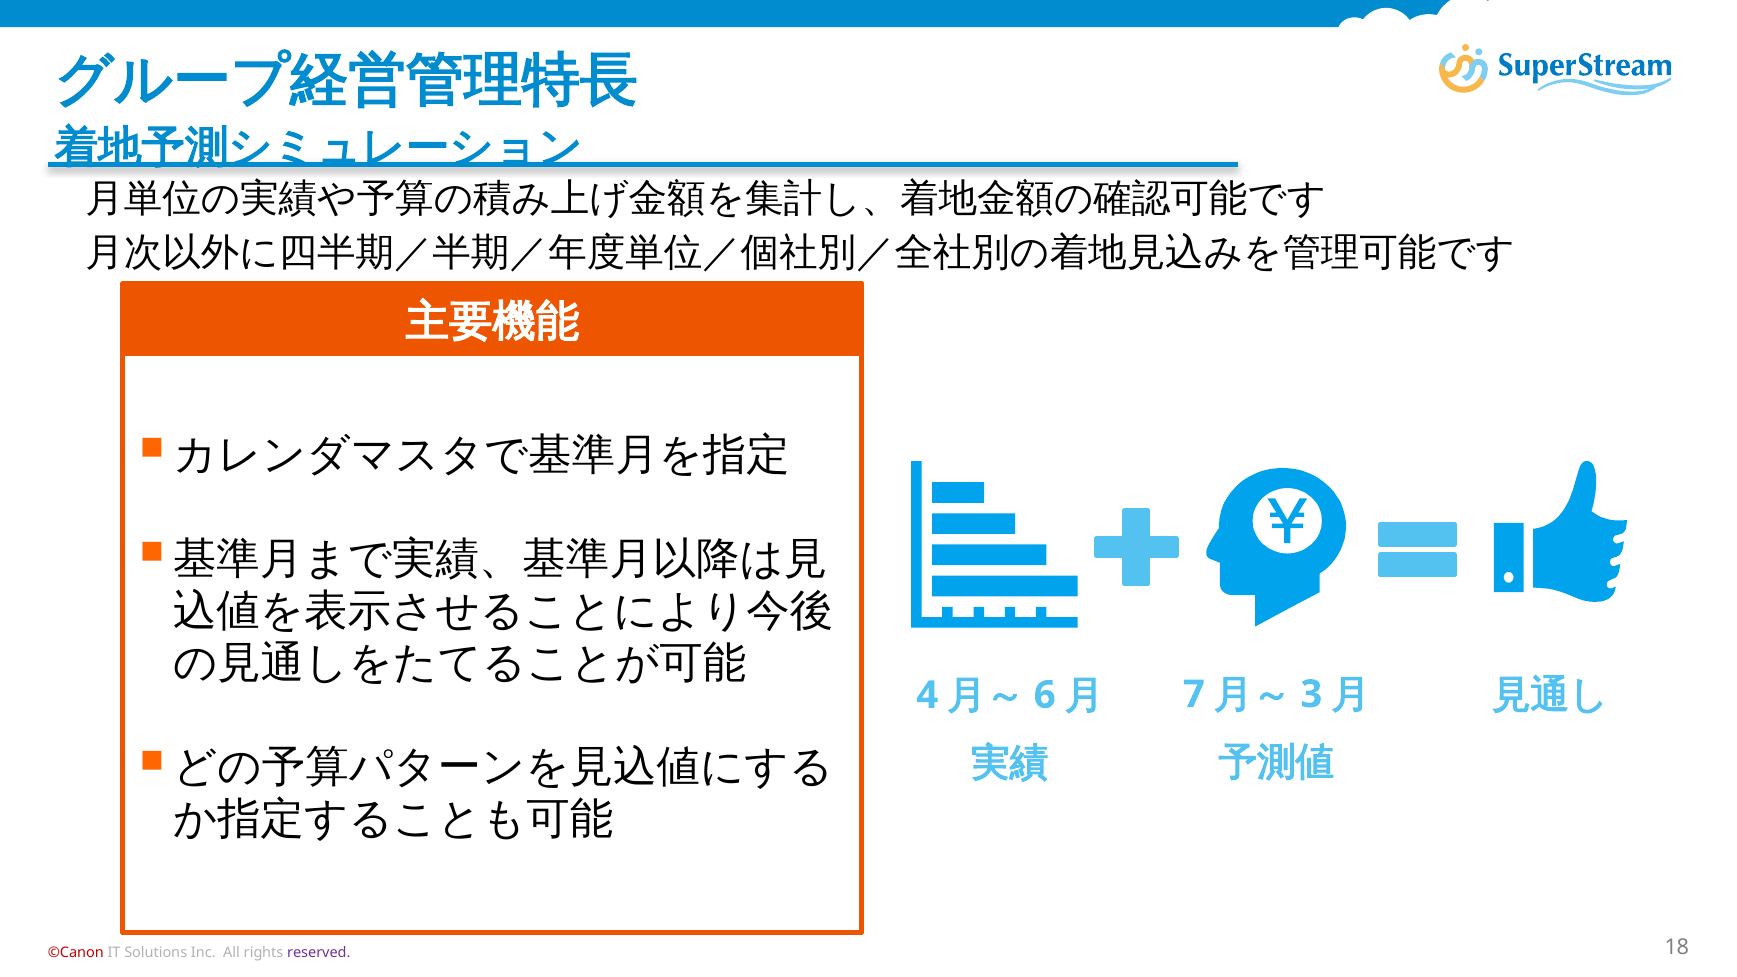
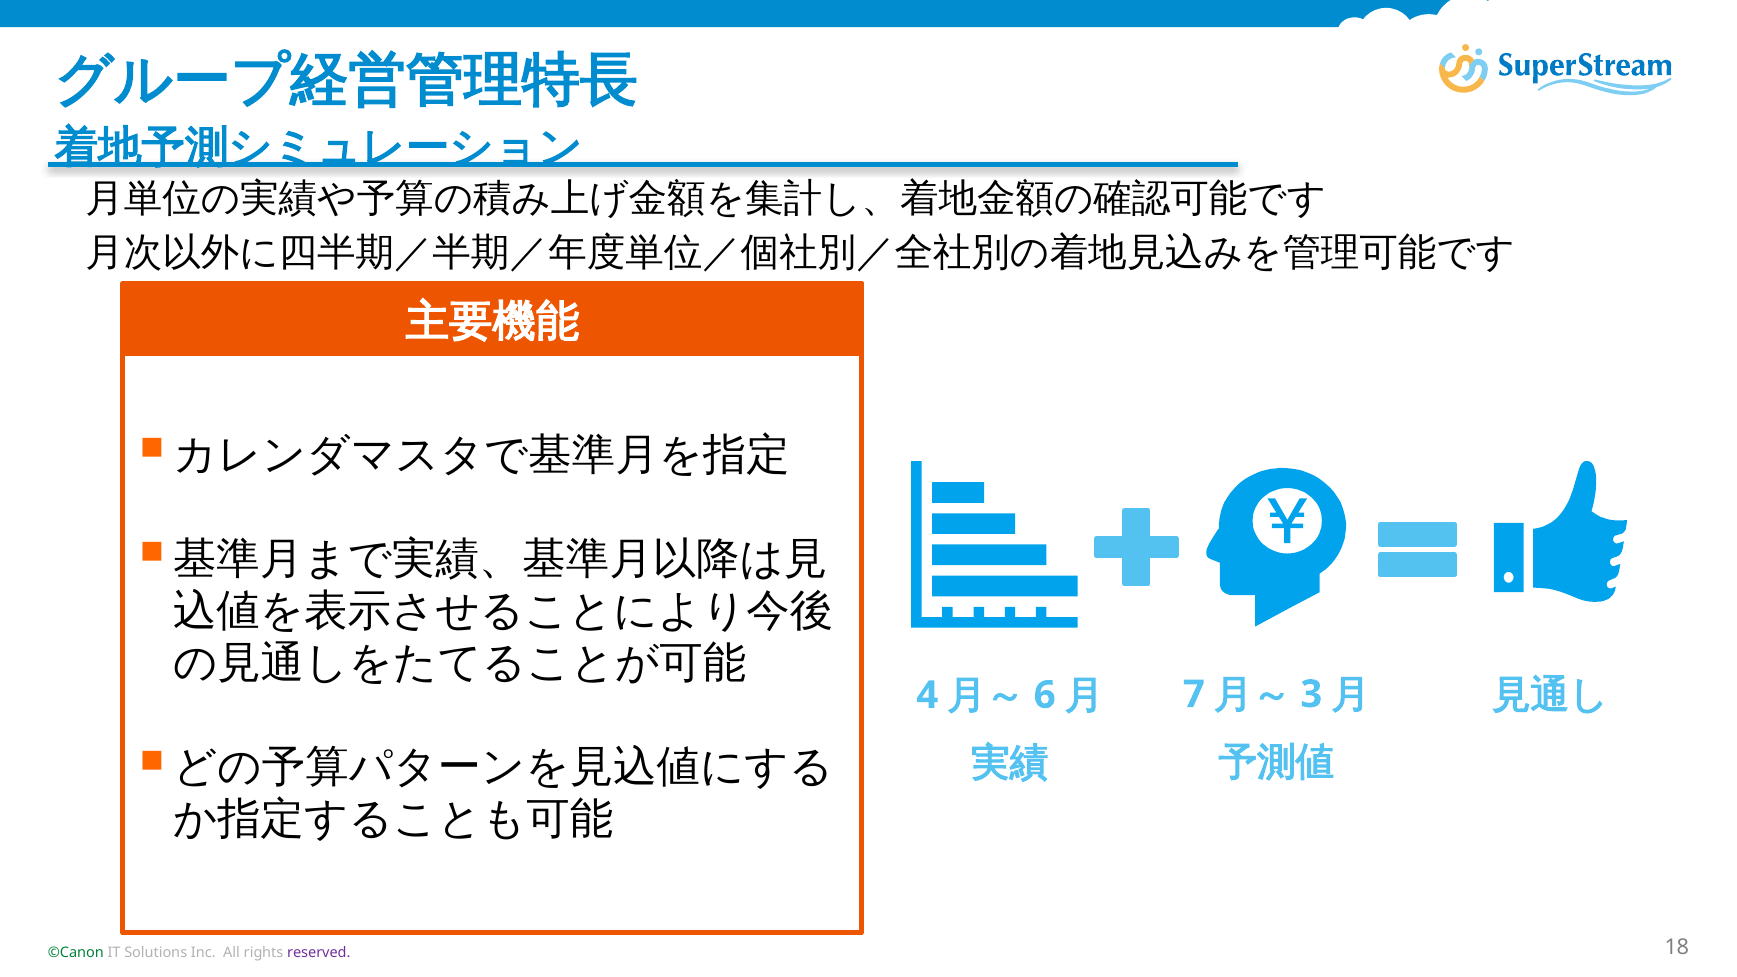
©Canon colour: red -> green
